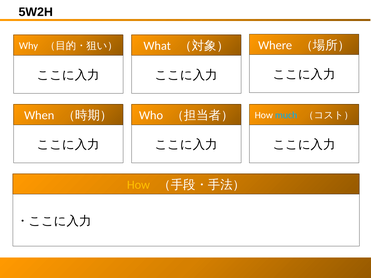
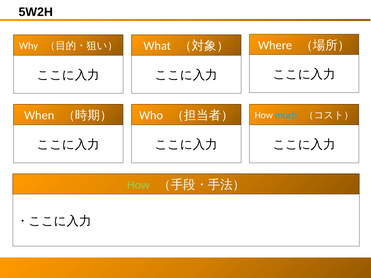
How at (138, 185) colour: yellow -> light green
